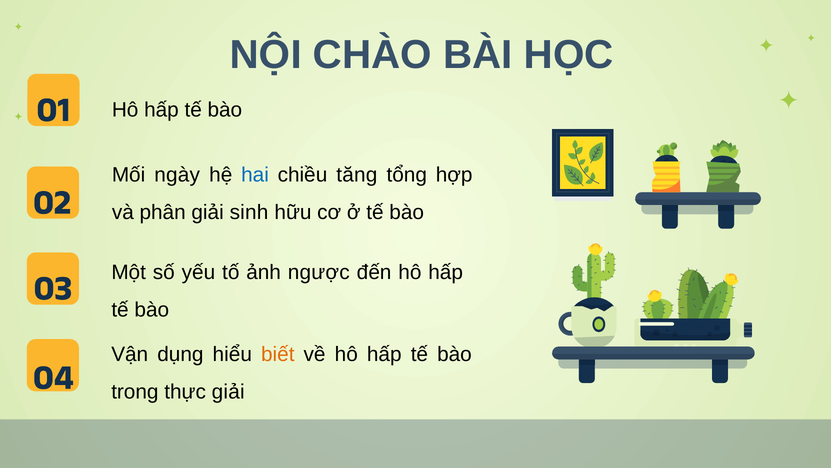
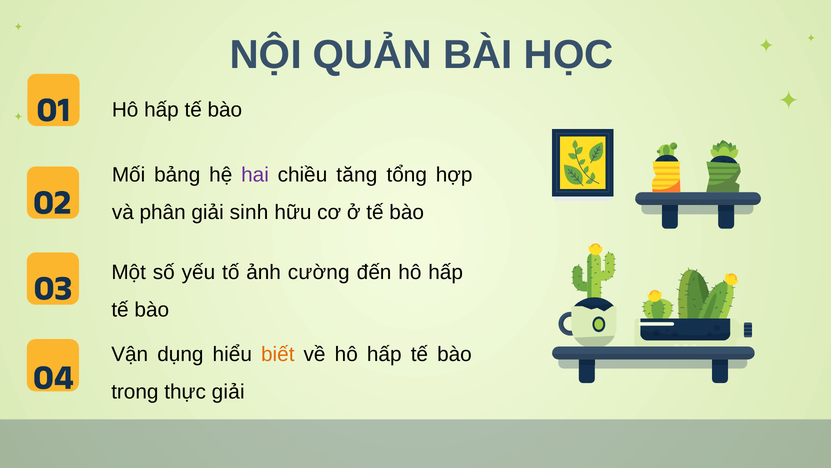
CHÀO: CHÀO -> QUẢN
ngày: ngày -> bảng
hai colour: blue -> purple
ngược: ngược -> cường
